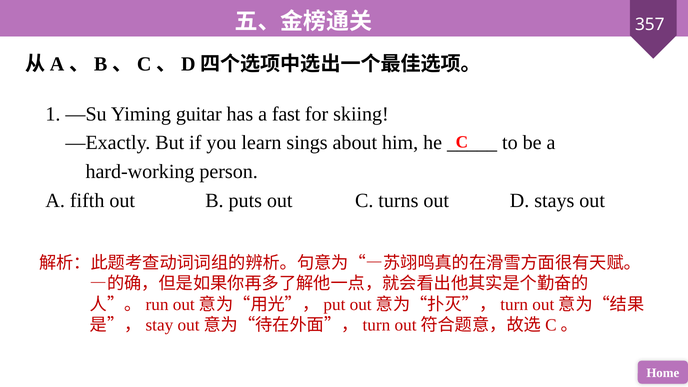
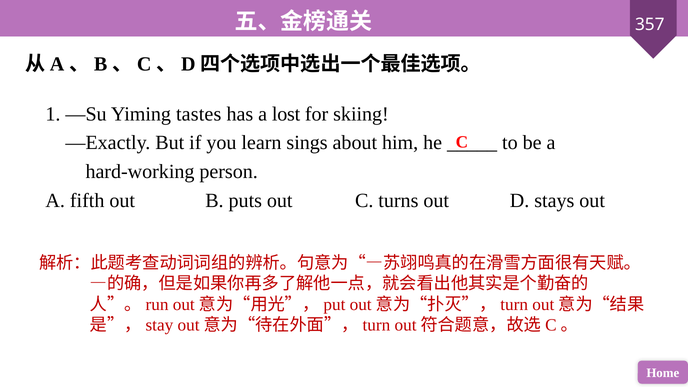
guitar: guitar -> tastes
fast: fast -> lost
